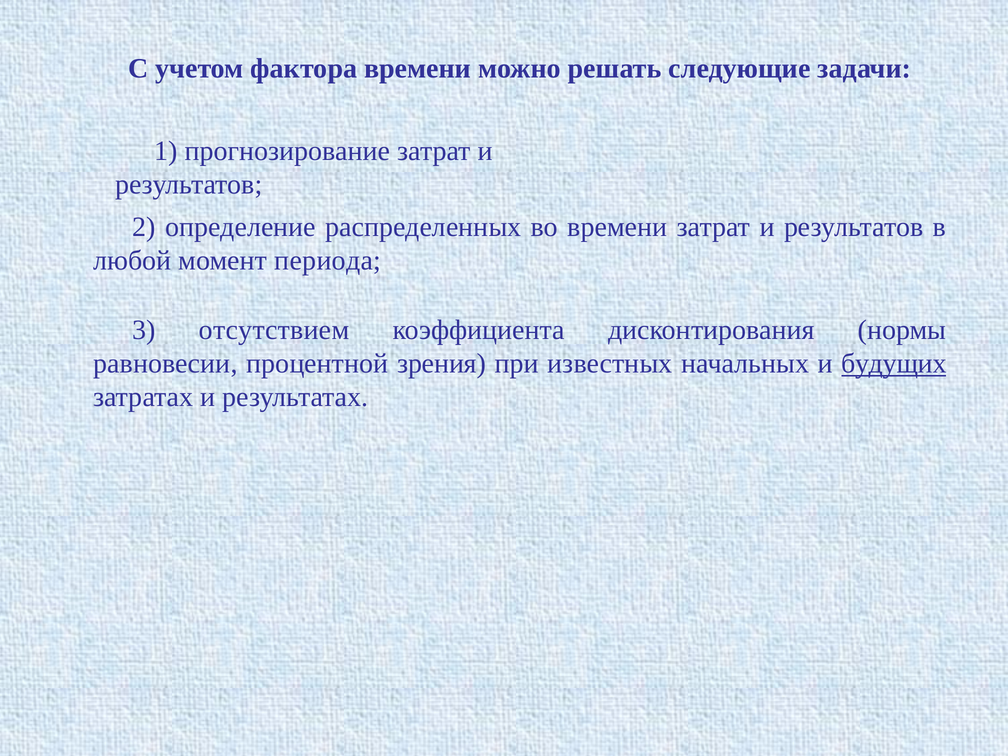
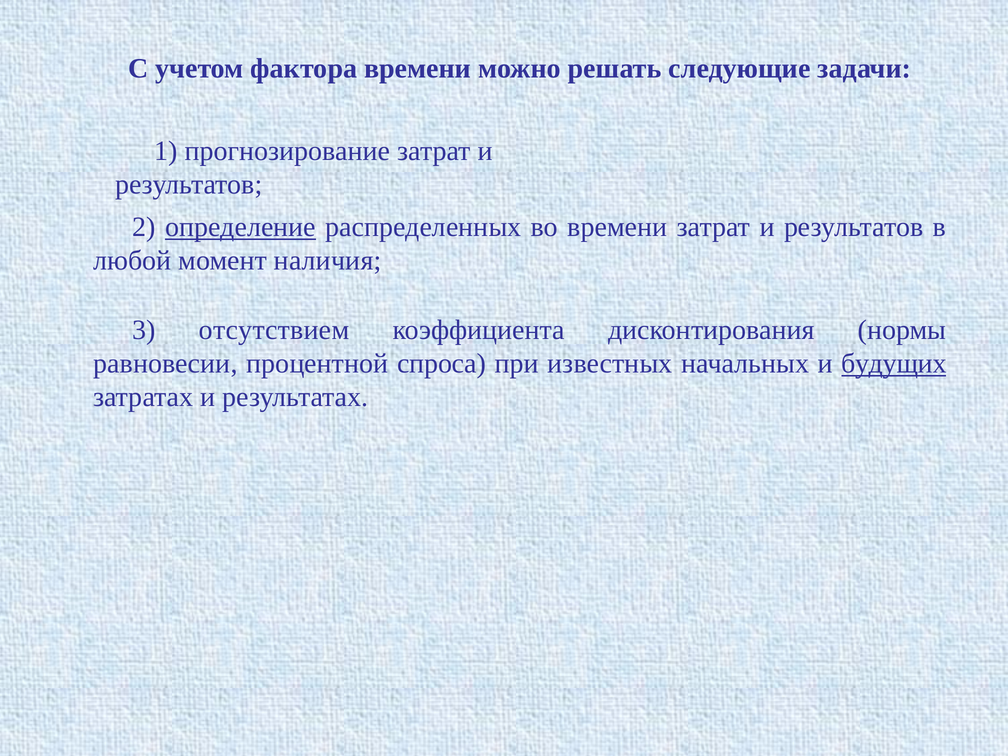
определение underline: none -> present
периода: периода -> наличия
зрения: зрения -> спроса
